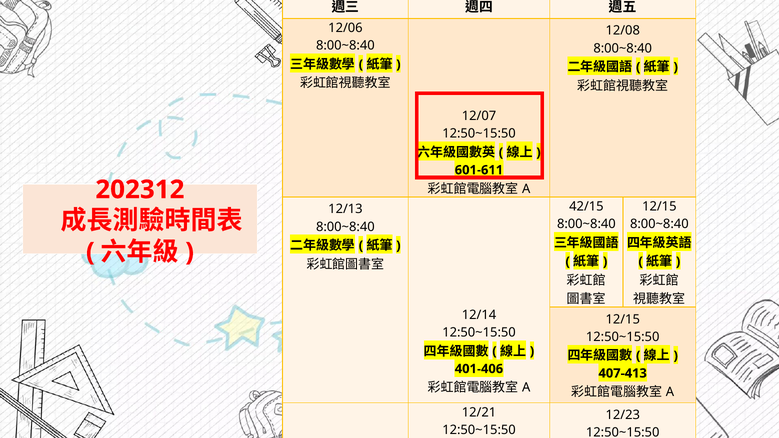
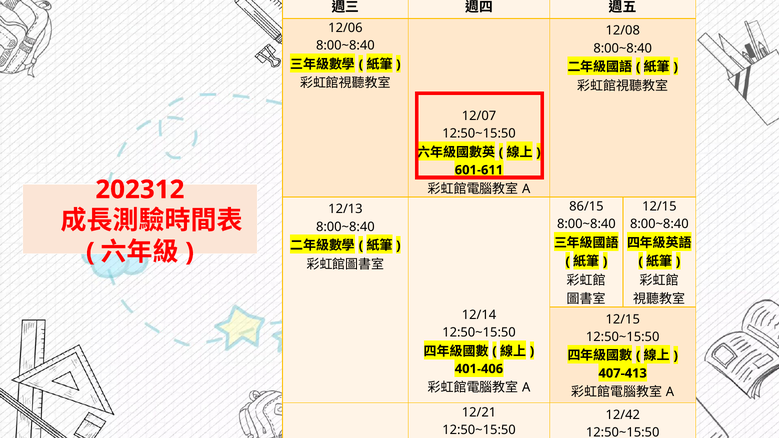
42/15: 42/15 -> 86/15
12/23: 12/23 -> 12/42
